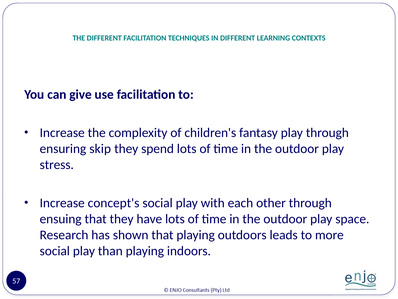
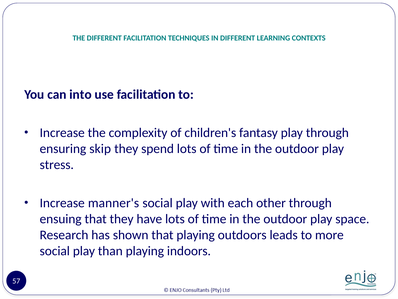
give: give -> into
concept's: concept's -> manner's
